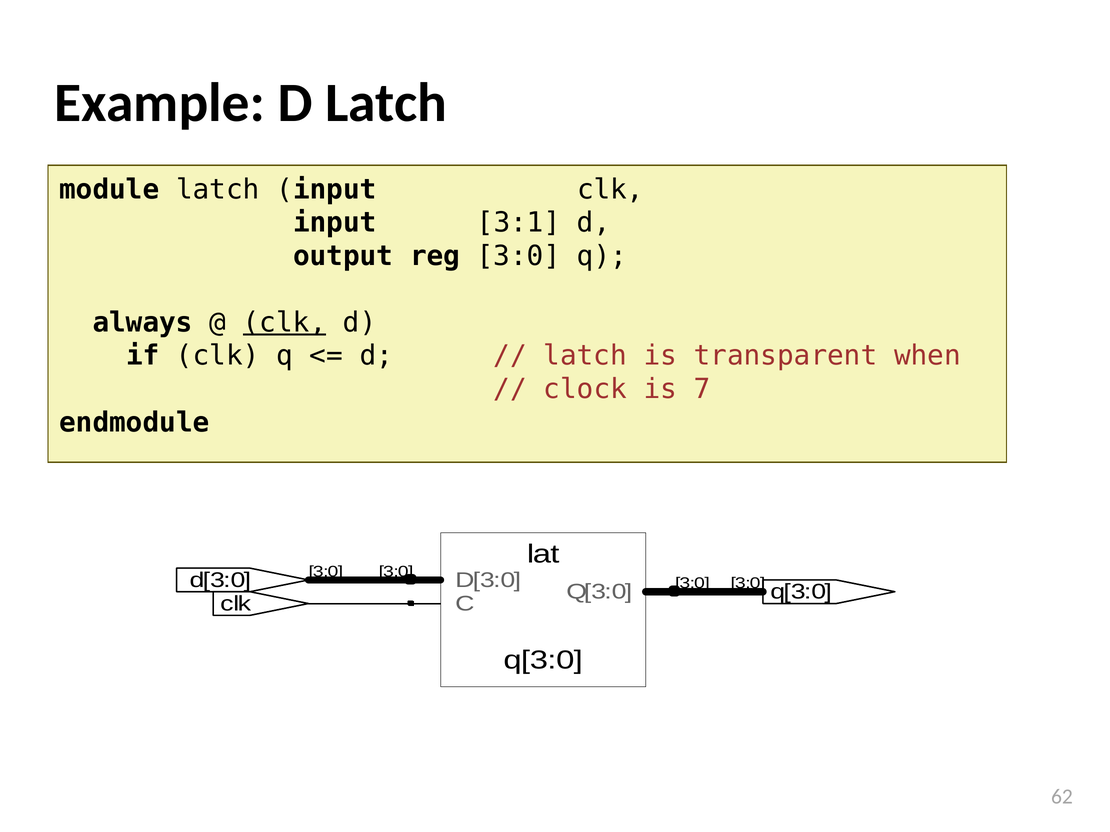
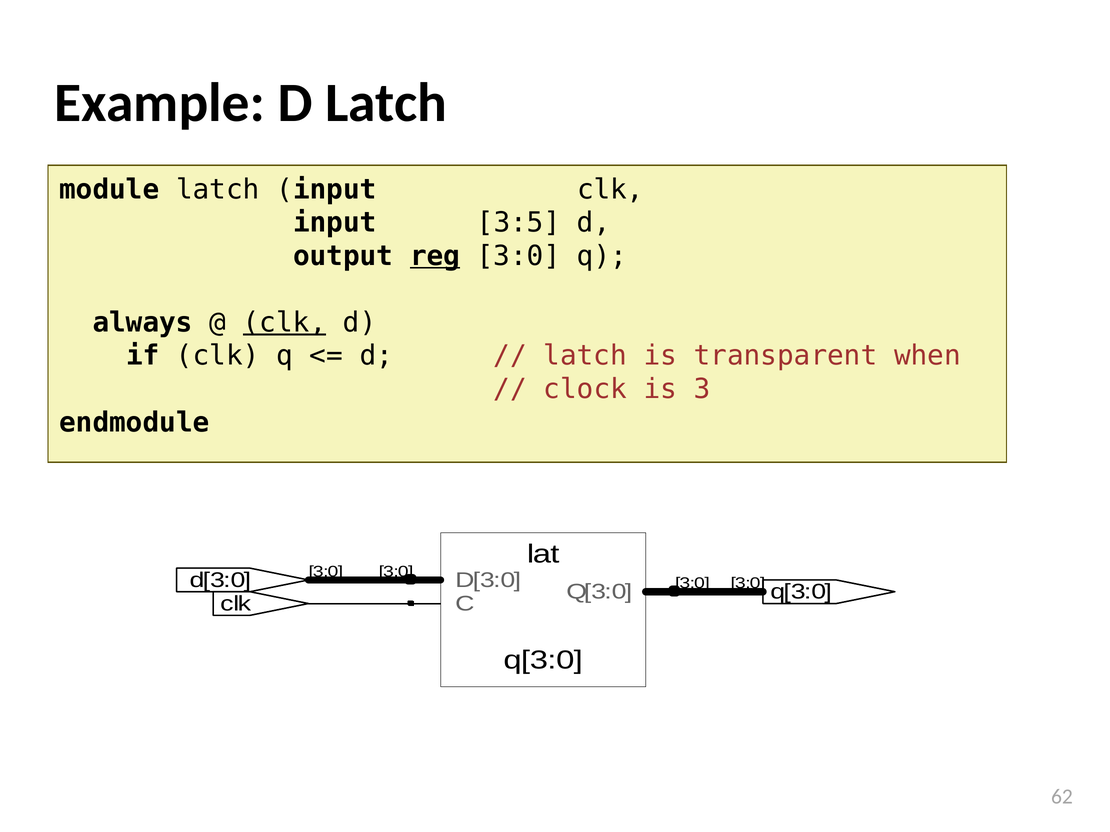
3:1: 3:1 -> 3:5
reg underline: none -> present
7: 7 -> 3
